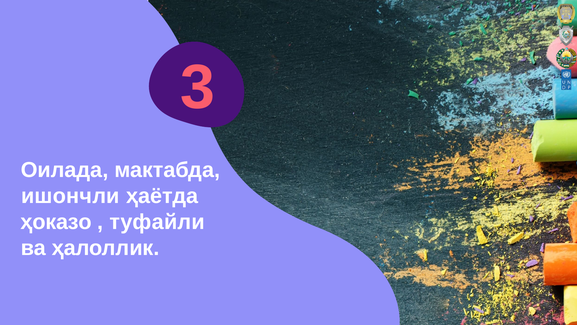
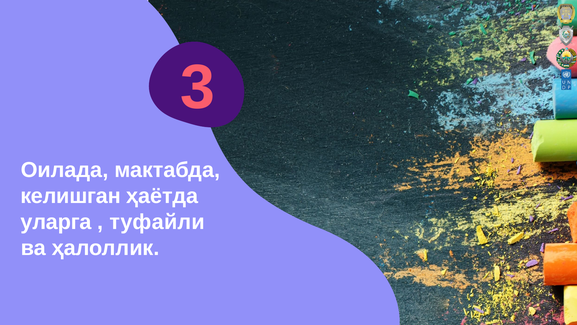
ишончли: ишончли -> кeлишган
ҳоказо: ҳоказо -> уларга
